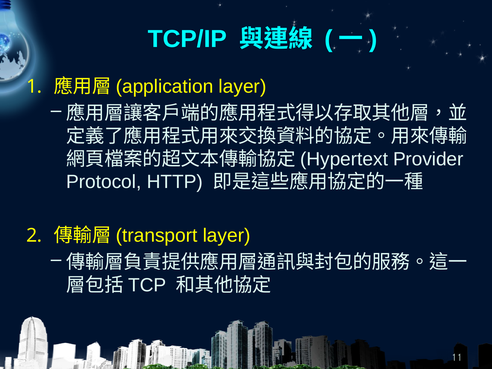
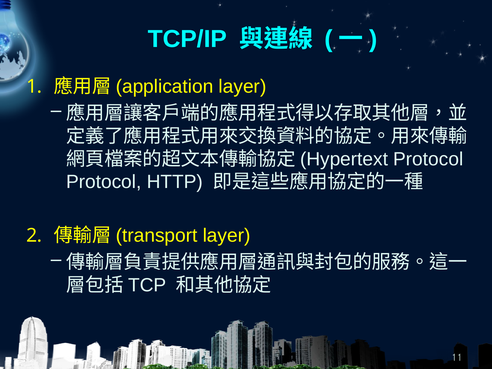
Provider at (428, 159): Provider -> Protocol
